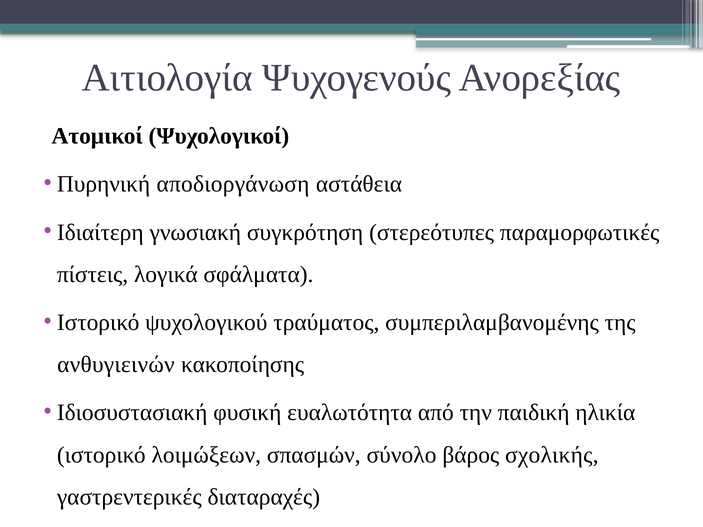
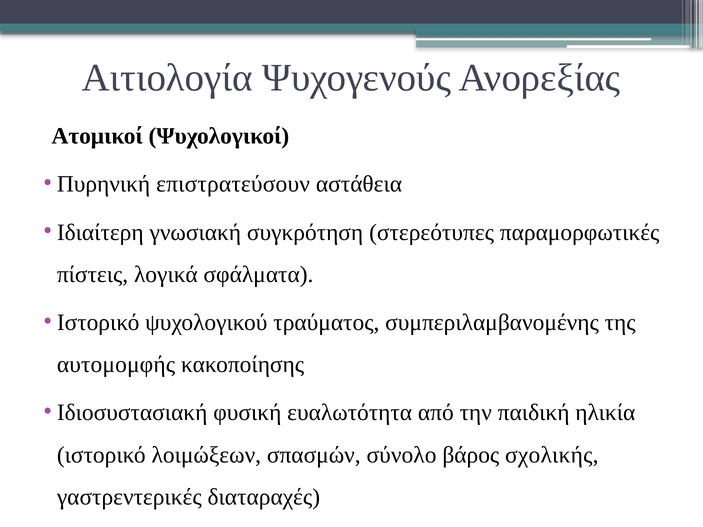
αποδιοργάνωση: αποδιοργάνωση -> επιστρατεύσουν
ανθυγιεινών: ανθυγιεινών -> αυτομομφής
